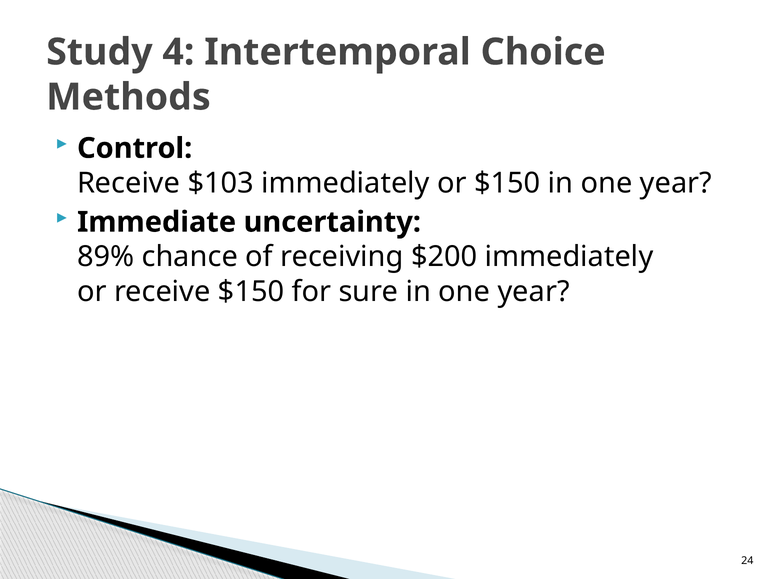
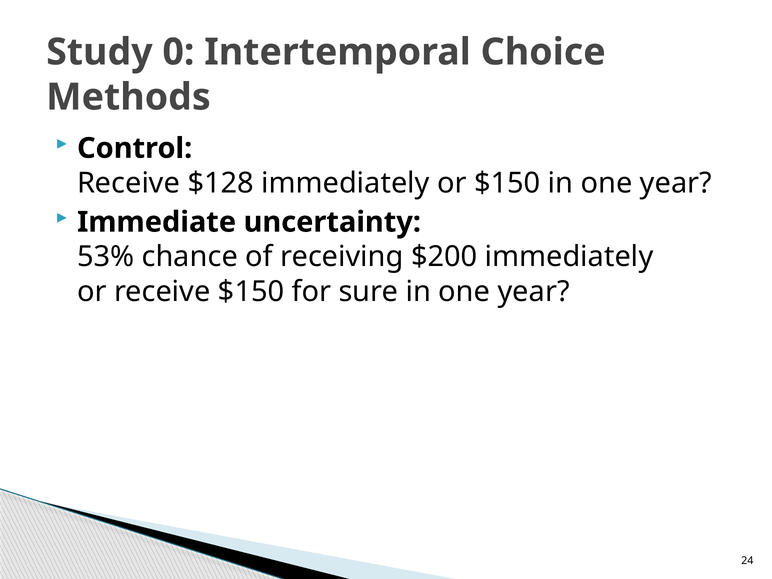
4: 4 -> 0
$103: $103 -> $128
89%: 89% -> 53%
